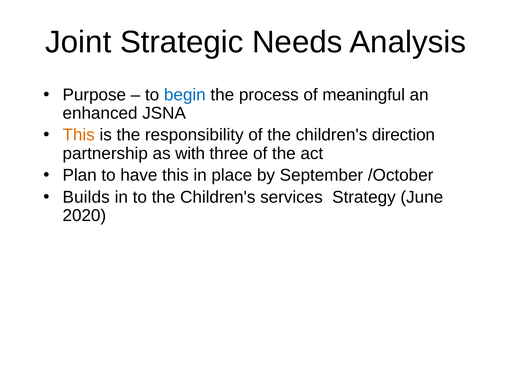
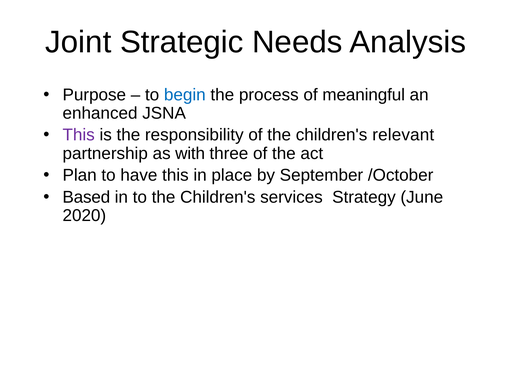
This at (79, 135) colour: orange -> purple
direction: direction -> relevant
Builds: Builds -> Based
